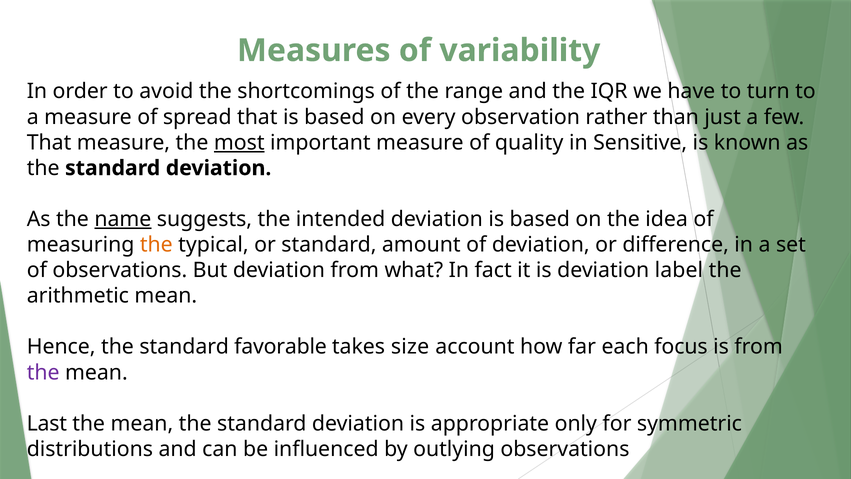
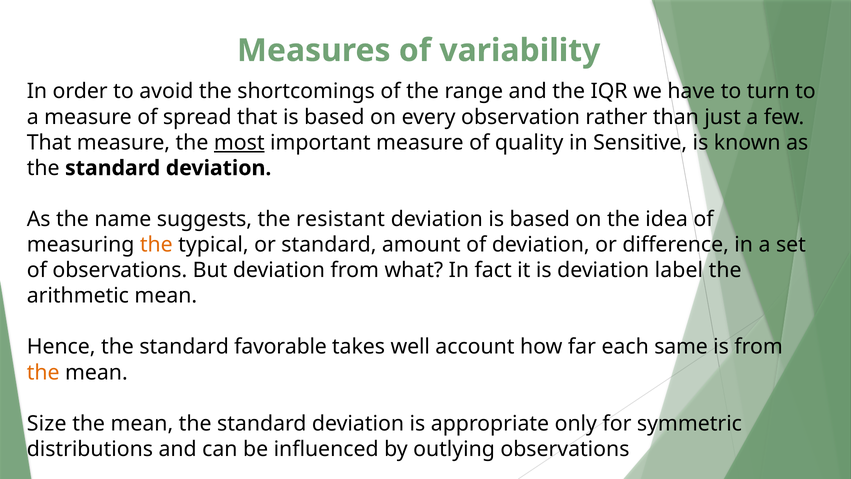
name underline: present -> none
intended: intended -> resistant
size: size -> well
focus: focus -> same
the at (43, 372) colour: purple -> orange
Last: Last -> Size
